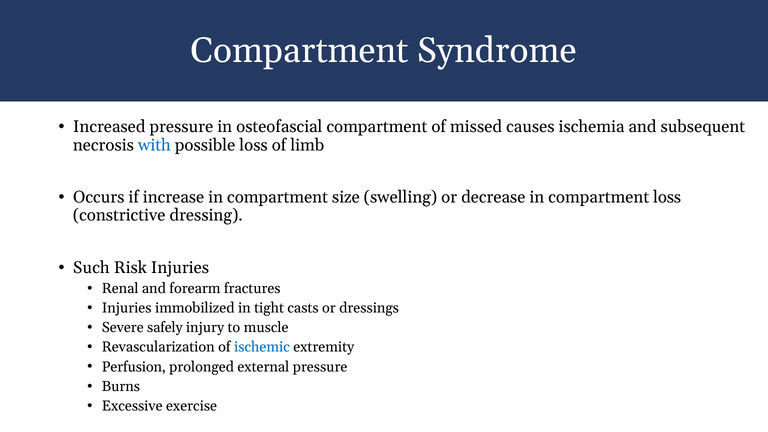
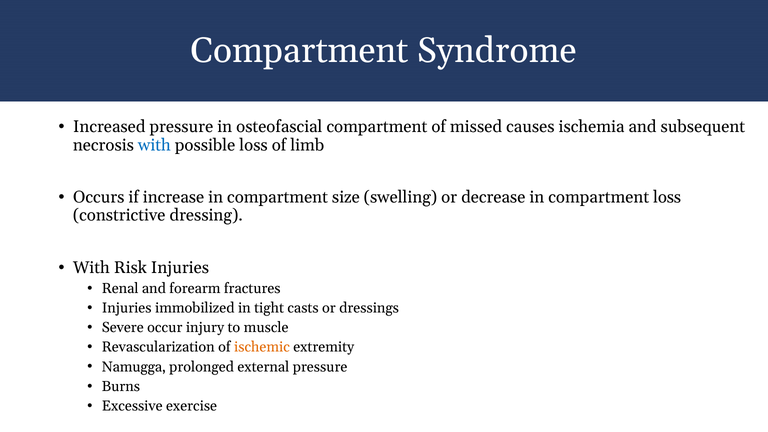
Such at (91, 268): Such -> With
safely: safely -> occur
ischemic colour: blue -> orange
Perfusion: Perfusion -> Namugga
